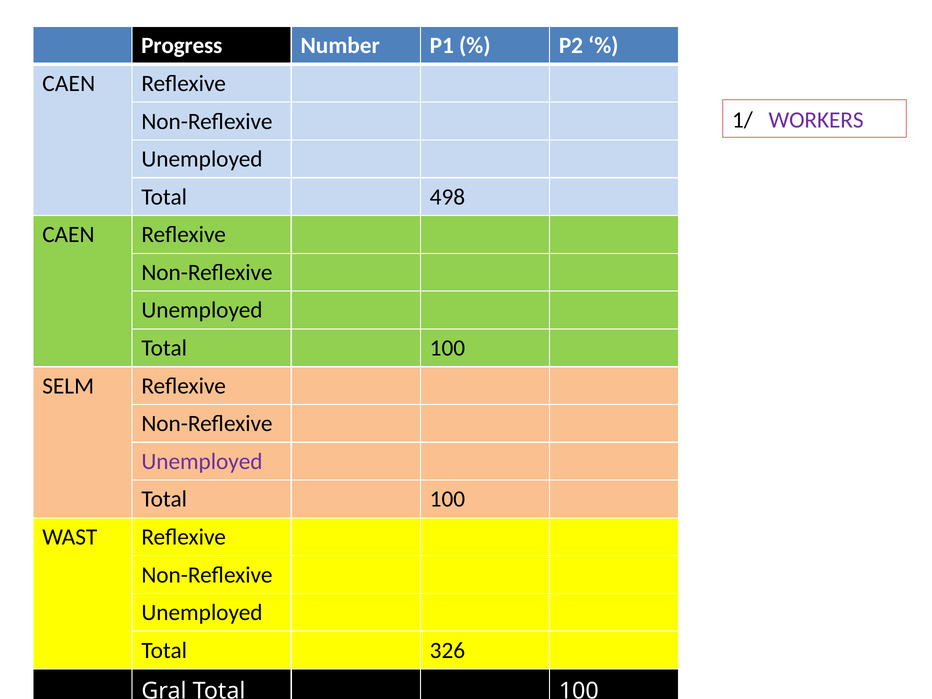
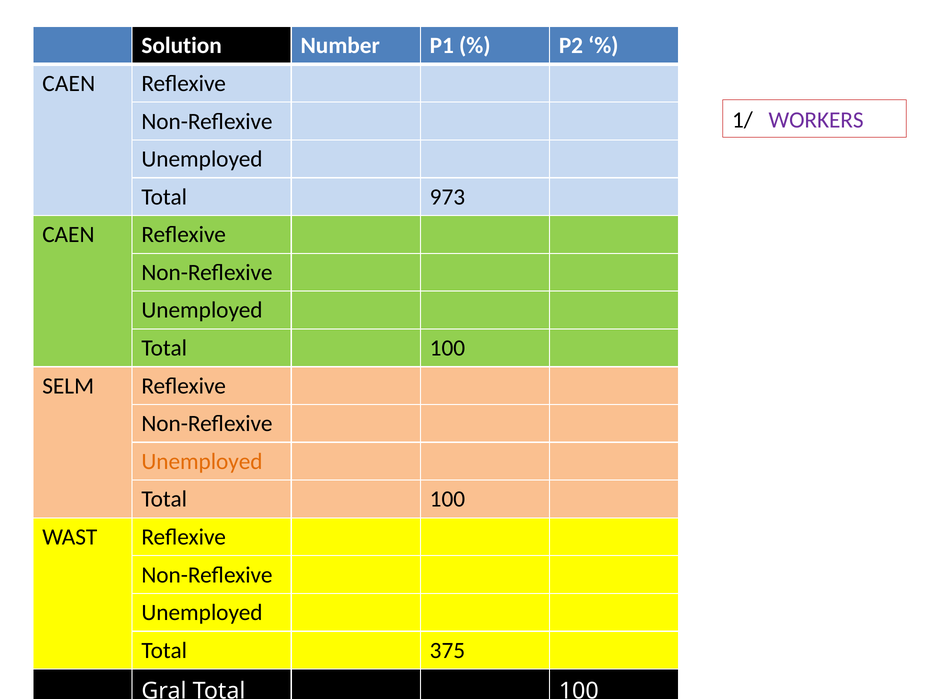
Progress: Progress -> Solution
498: 498 -> 973
Unemployed at (202, 461) colour: purple -> orange
326: 326 -> 375
